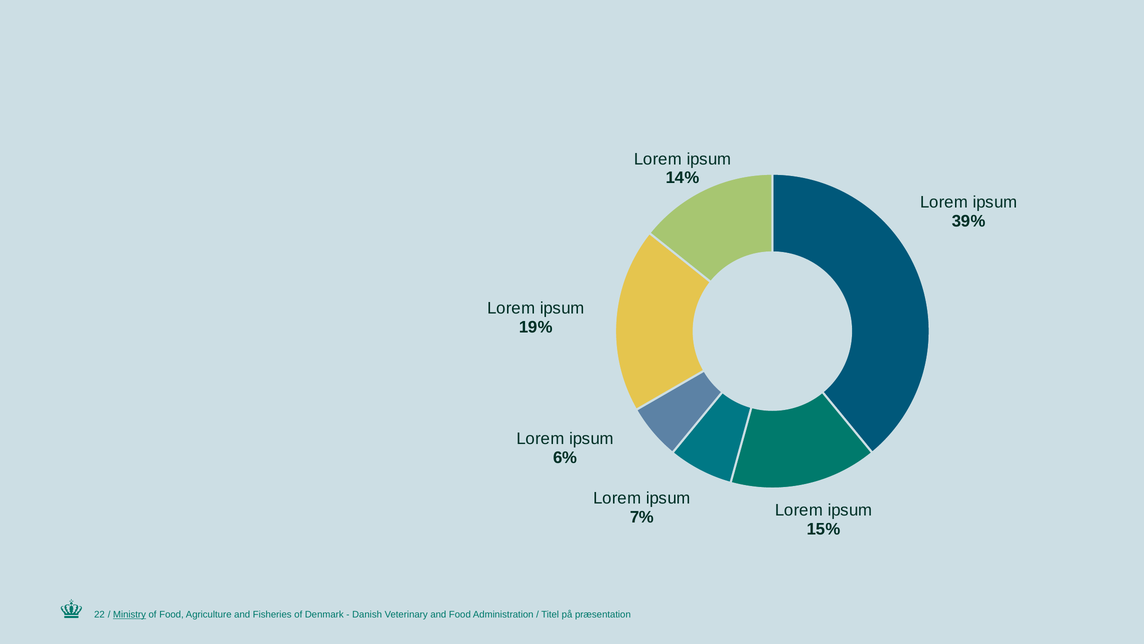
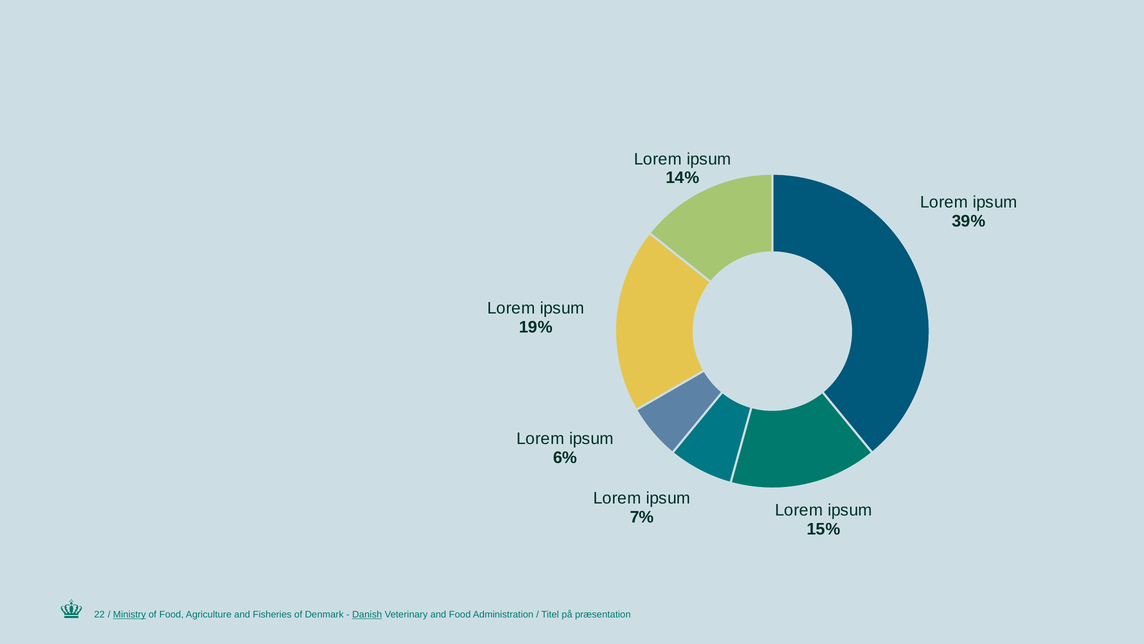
Danish underline: none -> present
